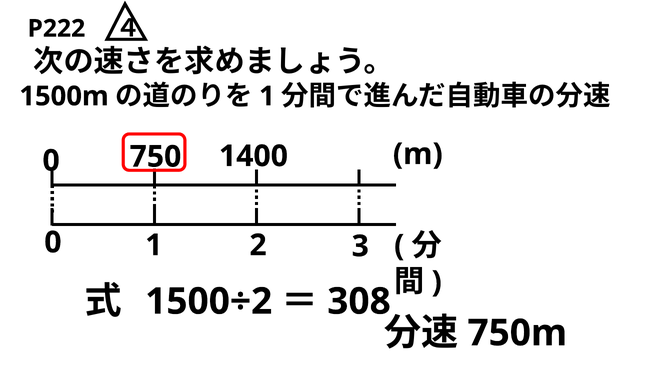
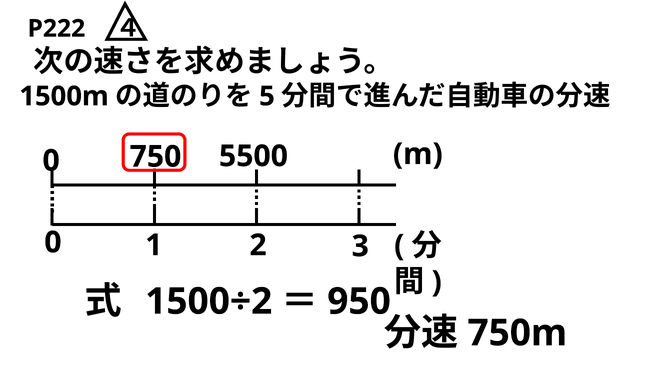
1 at (267, 96): 1 -> 5
1400: 1400 -> 5500
308: 308 -> 950
